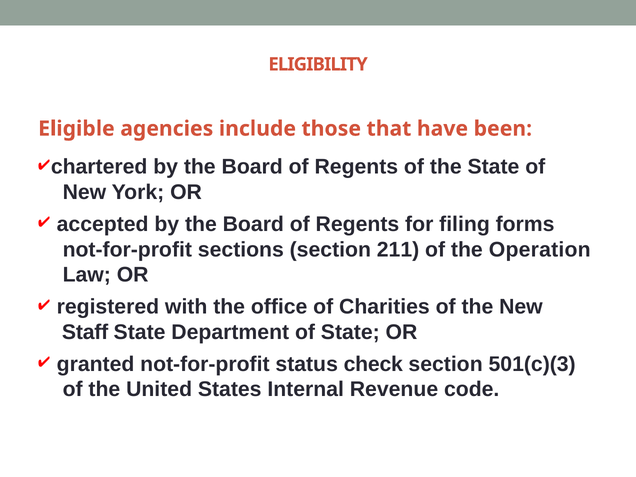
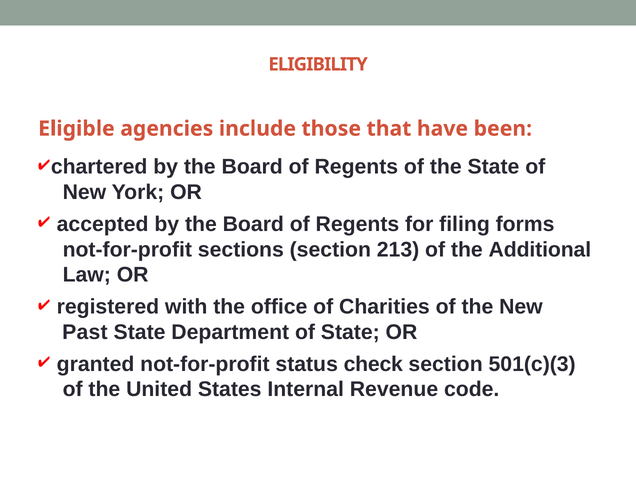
211: 211 -> 213
Operation: Operation -> Additional
Staff: Staff -> Past
